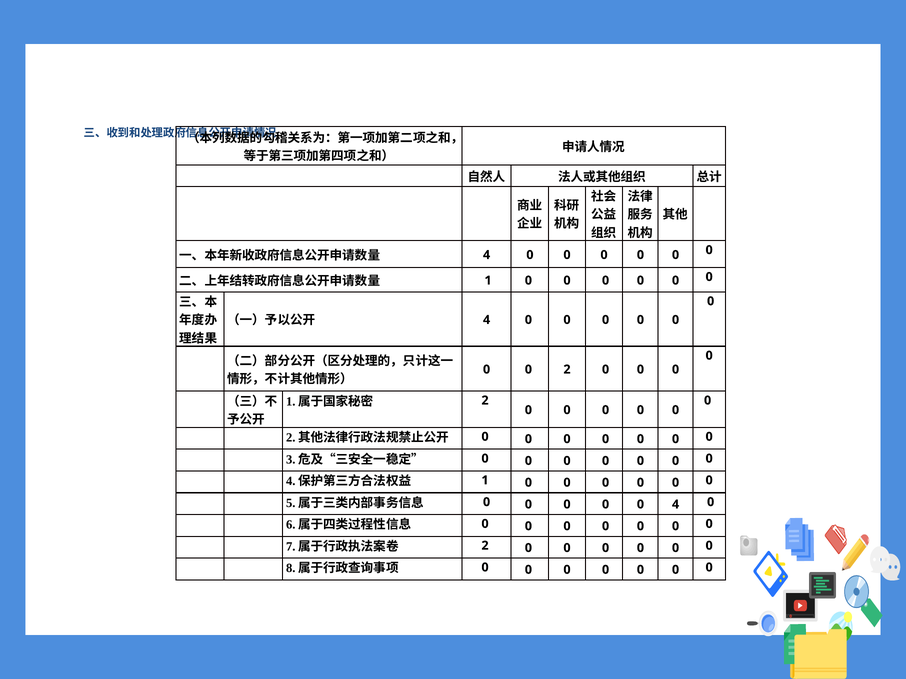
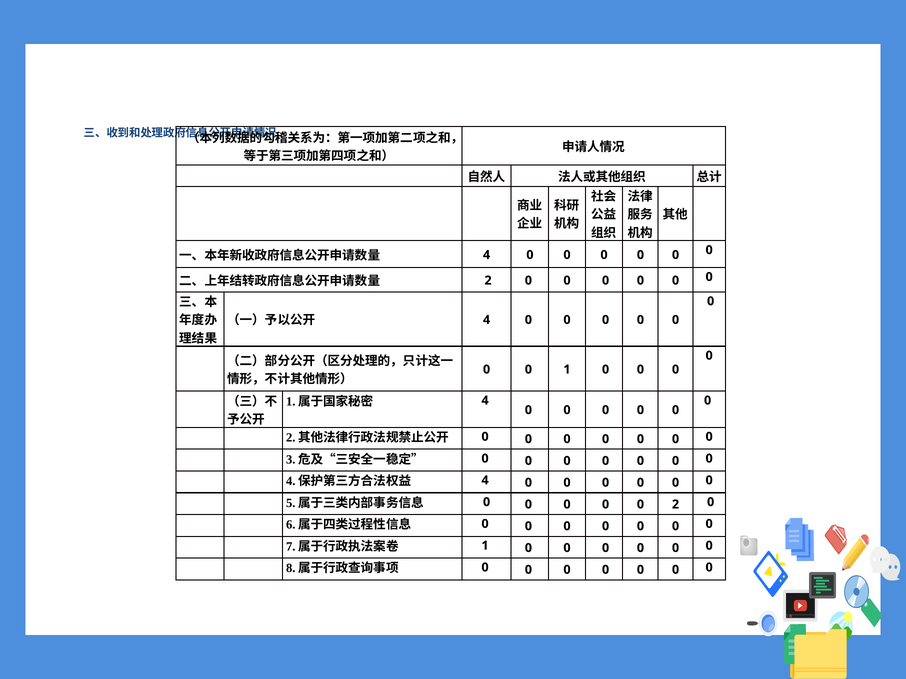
1 at (488, 281): 1 -> 2
0 2: 2 -> 1
2 at (485, 401): 2 -> 4
1 at (485, 481): 1 -> 4
0 4: 4 -> 2
2 at (485, 546): 2 -> 1
